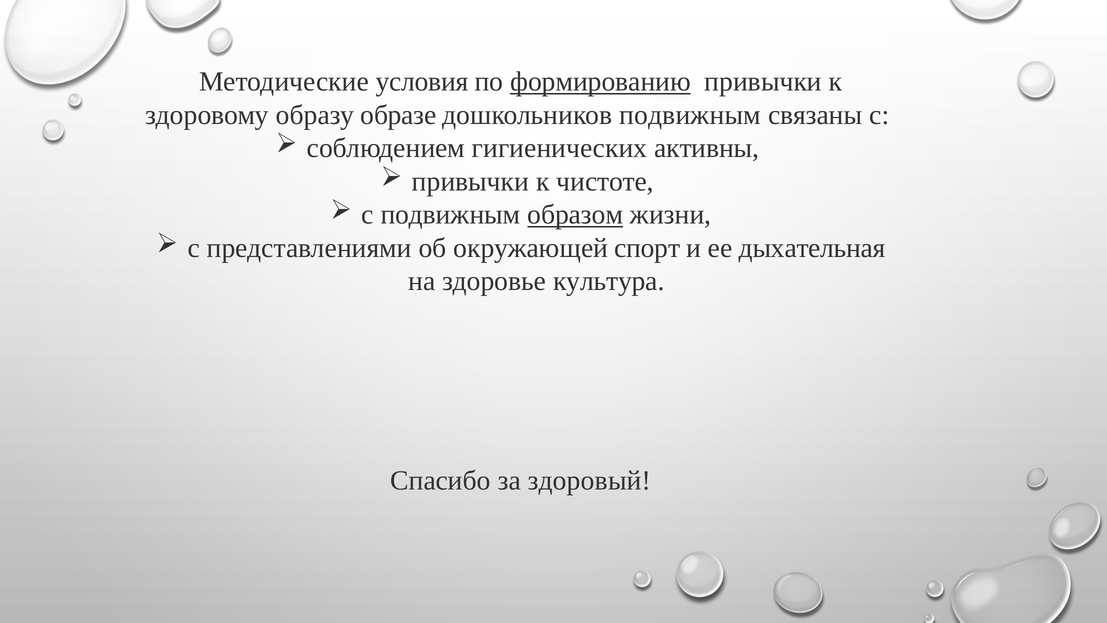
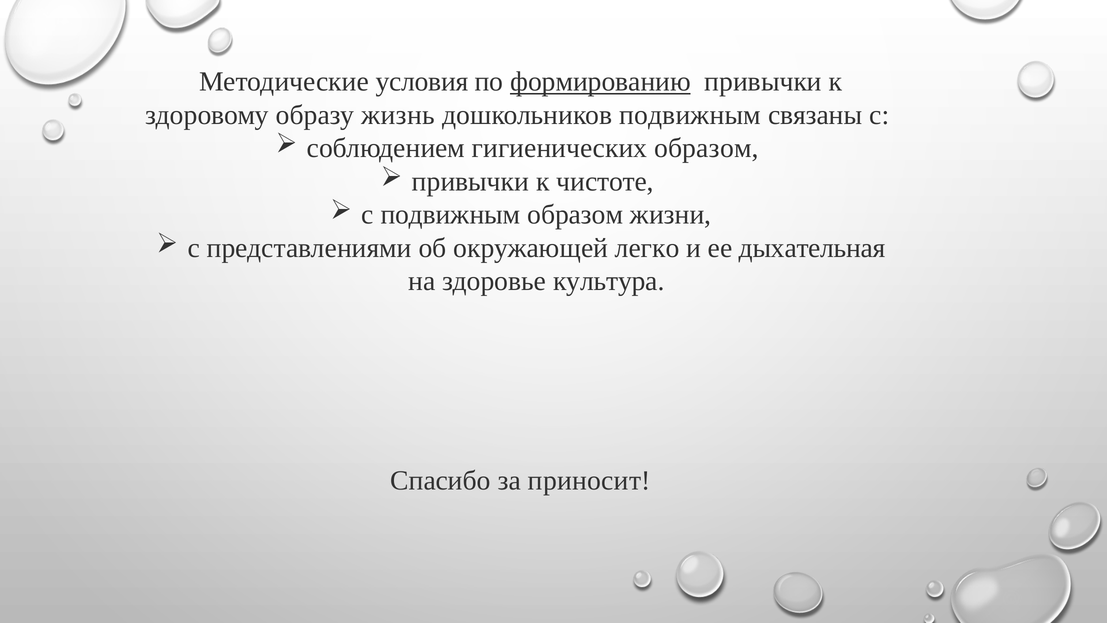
образе: образе -> жизнь
гигиенических активны: активны -> образом
образом at (575, 215) underline: present -> none
спорт: спорт -> легко
здоровый: здоровый -> приносит
